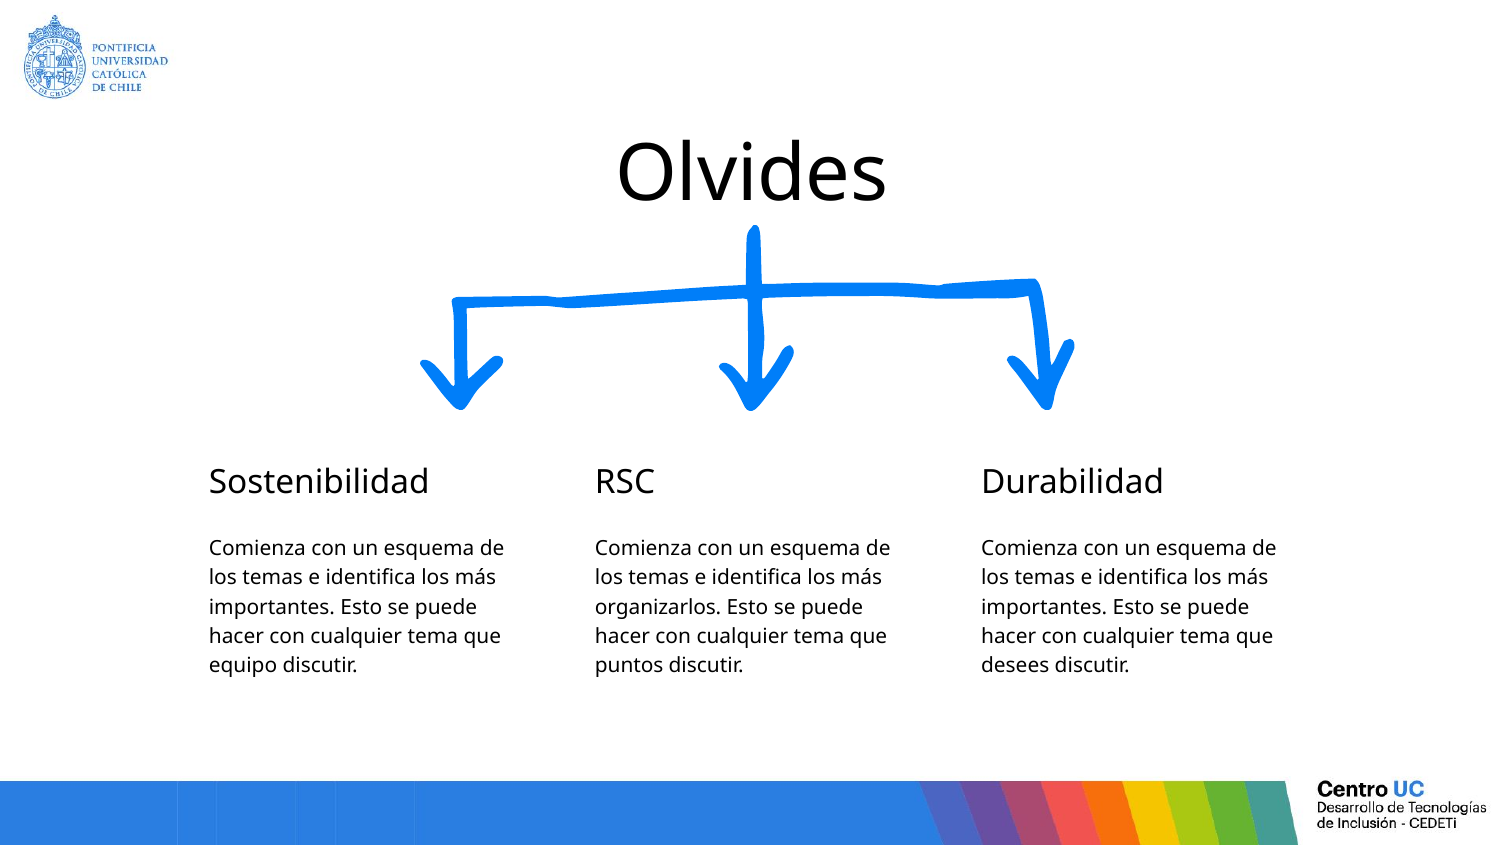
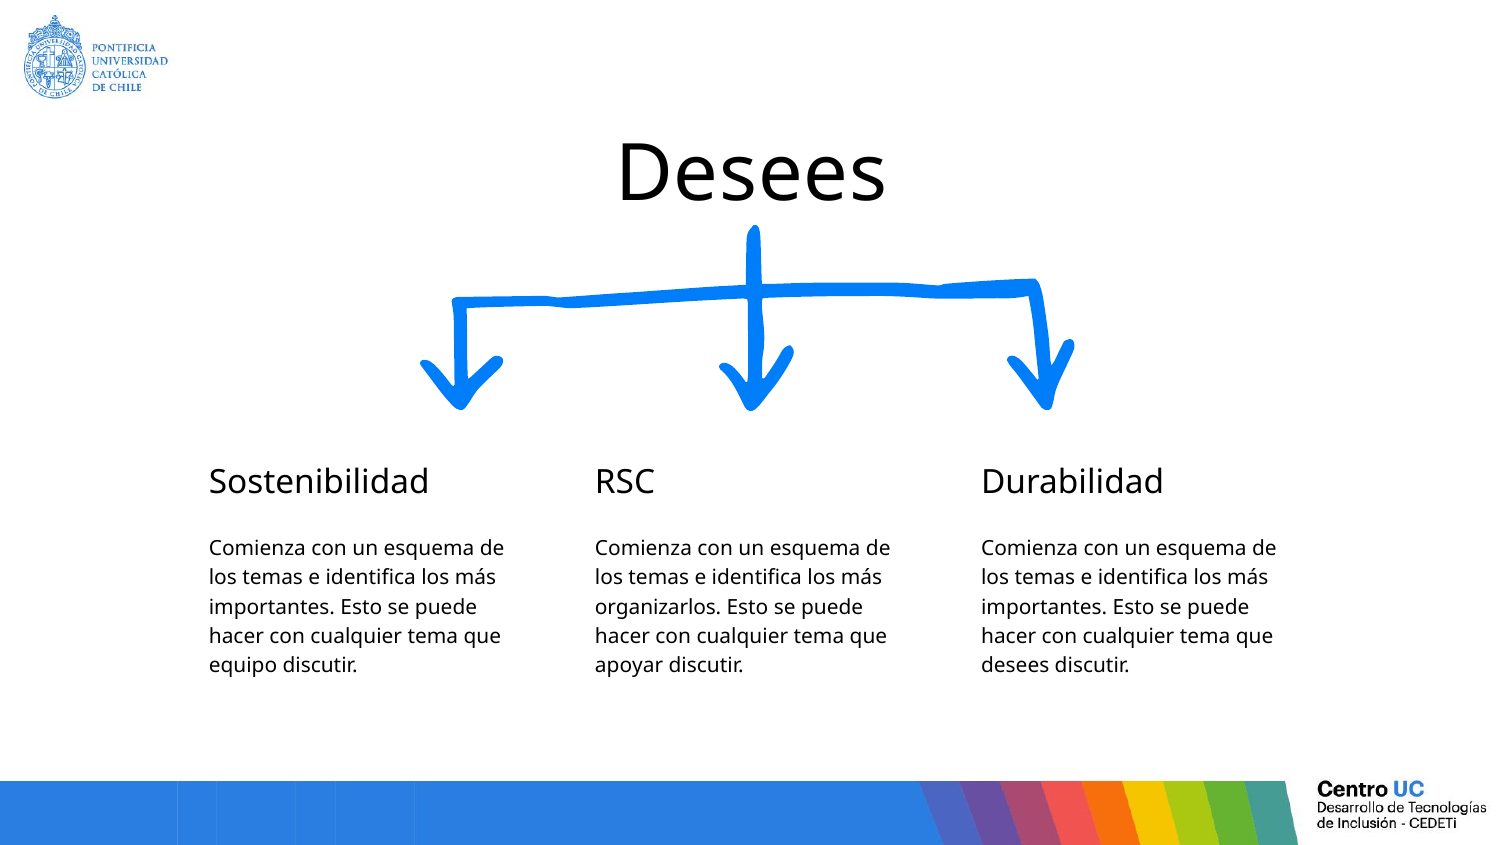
Olvides at (752, 174): Olvides -> Desees
puntos: puntos -> apoyar
